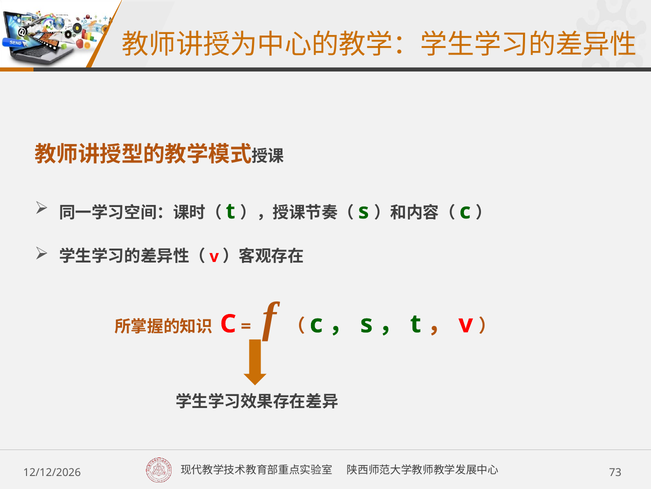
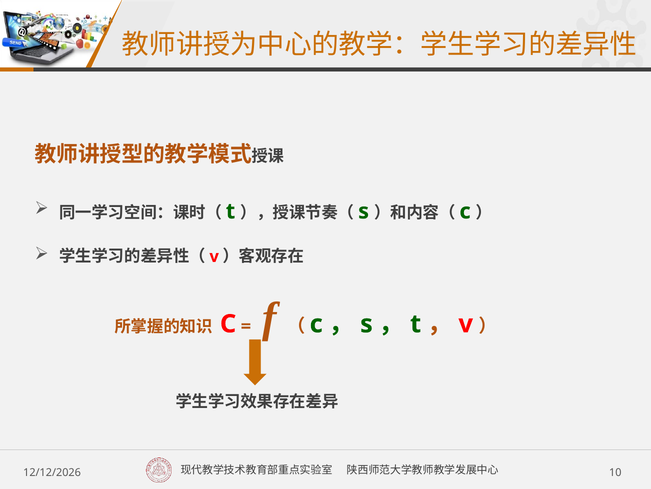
73: 73 -> 10
